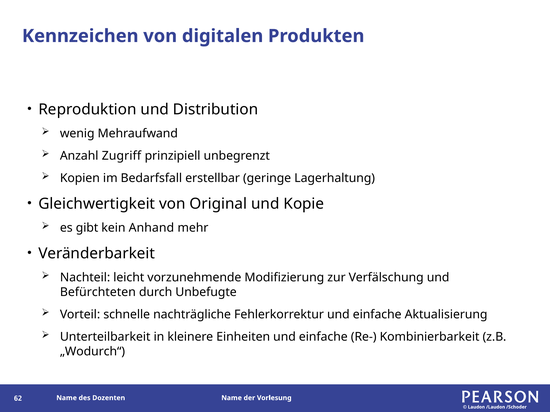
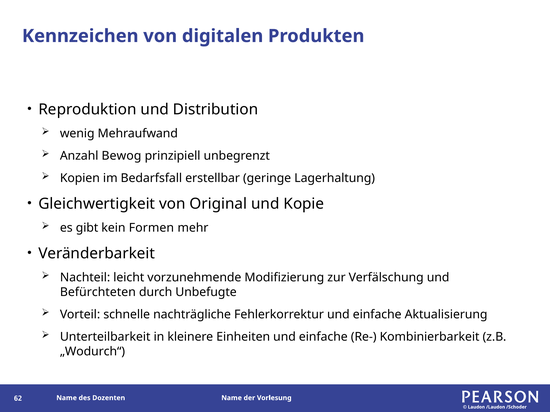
Zugriff: Zugriff -> Bewog
Anhand: Anhand -> Formen
